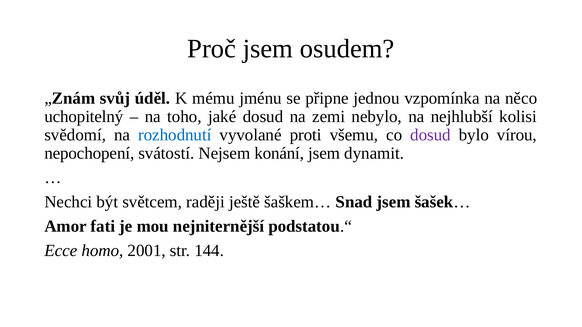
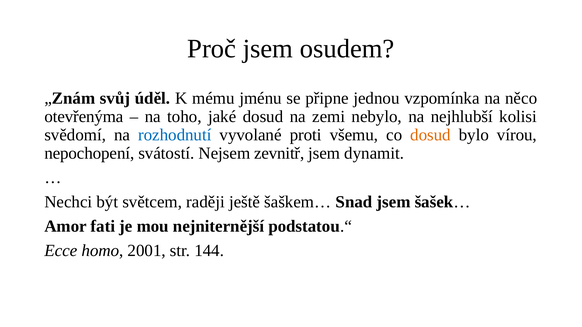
uchopitelný: uchopitelný -> otevřenýma
dosud at (430, 135) colour: purple -> orange
konání: konání -> zevnitř
